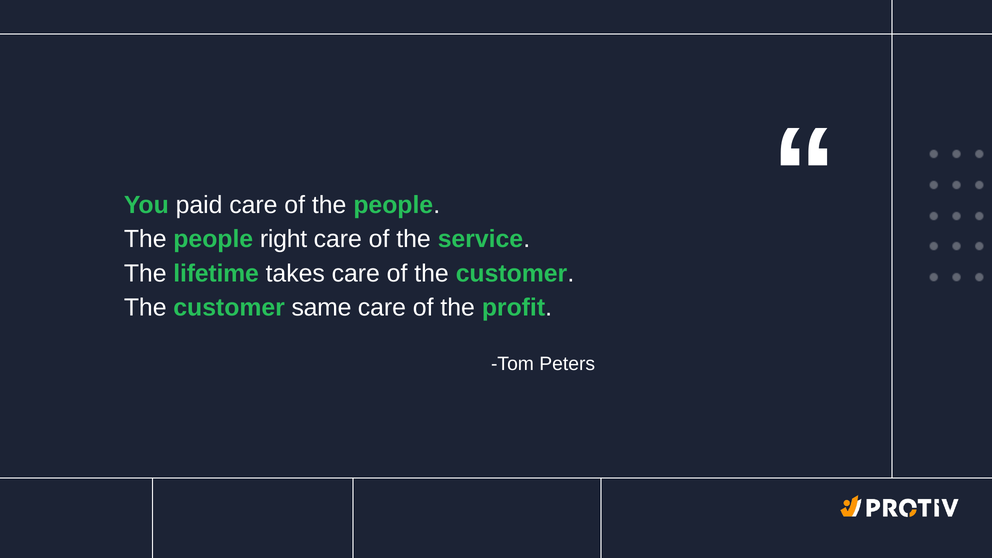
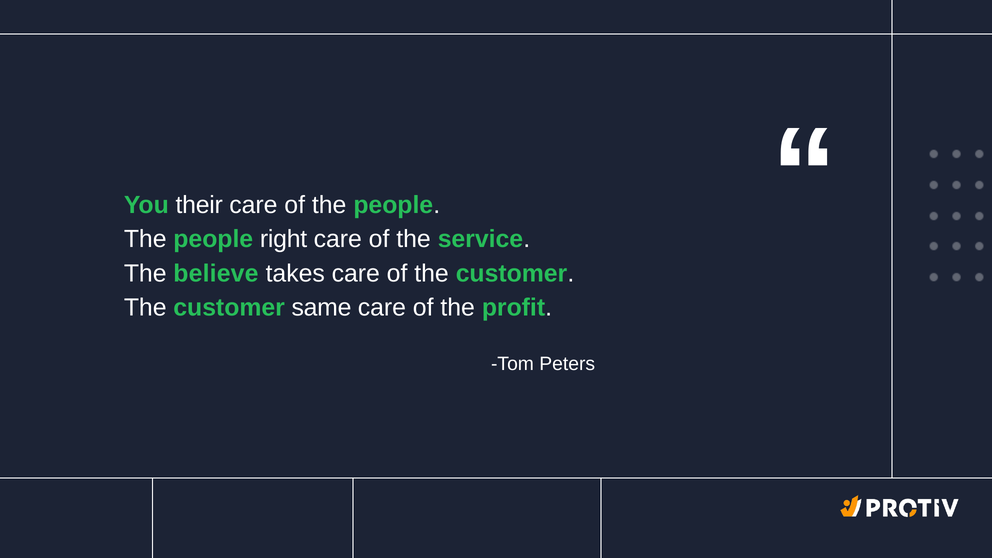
paid: paid -> their
lifetime: lifetime -> believe
